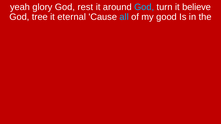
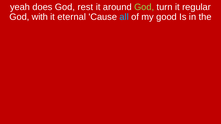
glory: glory -> does
God at (144, 7) colour: light blue -> light green
believe: believe -> regular
tree: tree -> with
